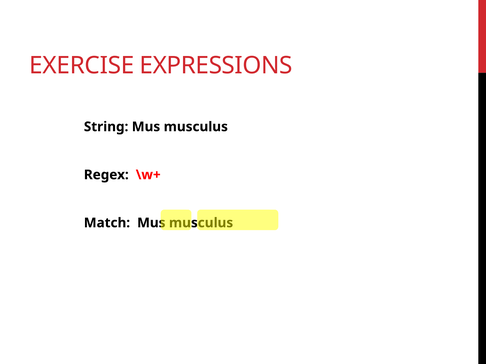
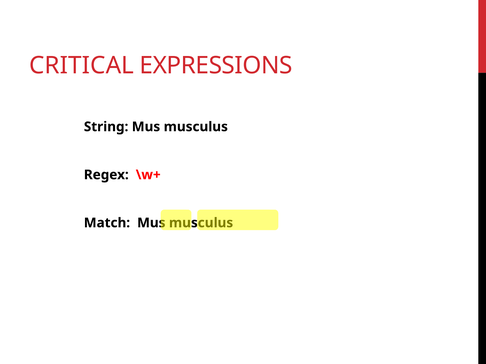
EXERCISE: EXERCISE -> CRITICAL
